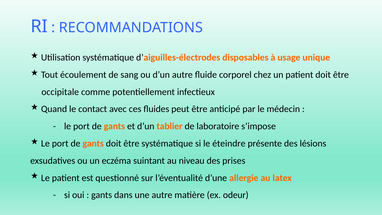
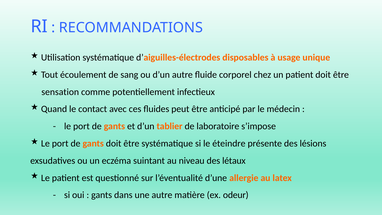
occipitale: occipitale -> sensation
prises: prises -> létaux
